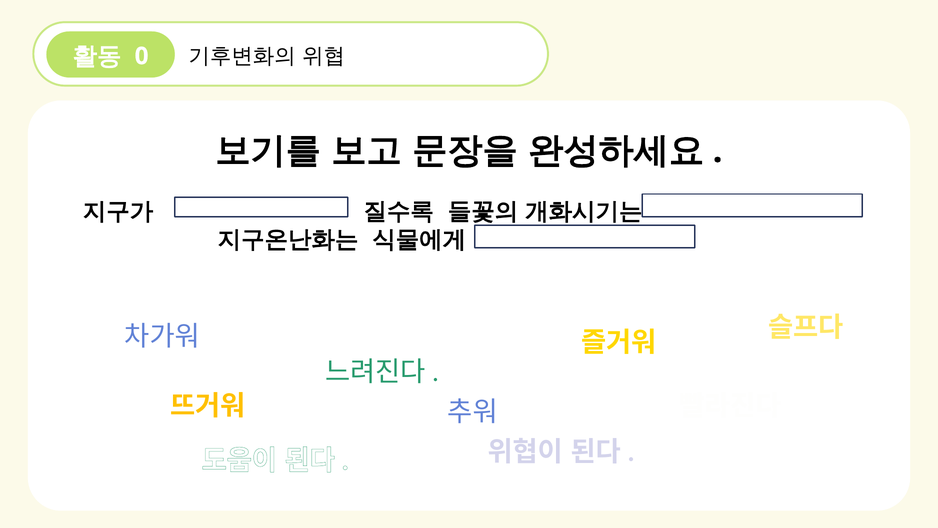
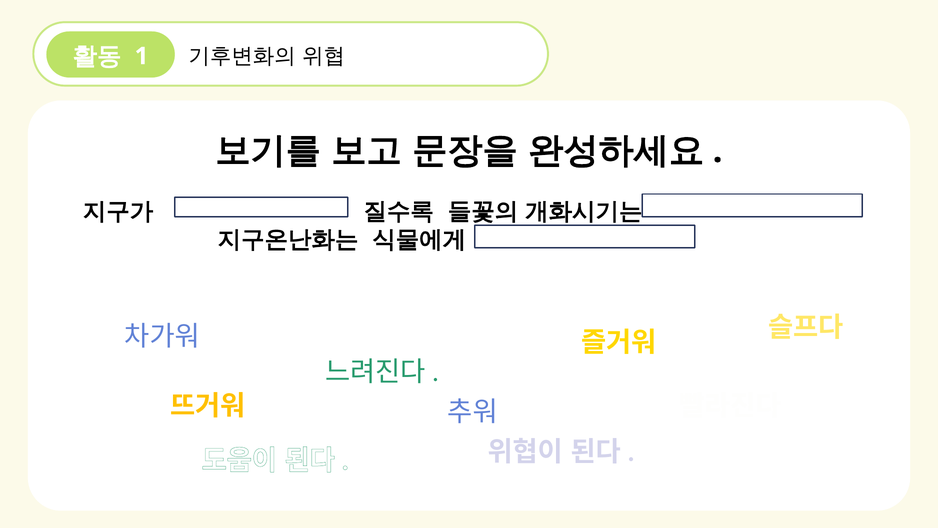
0: 0 -> 1
